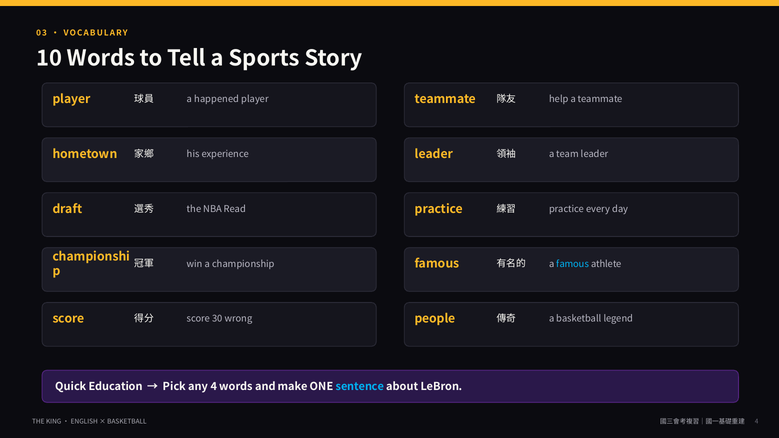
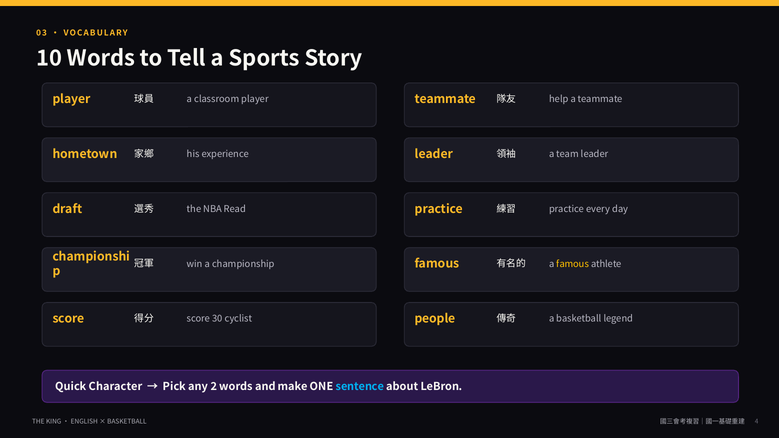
happened: happened -> classroom
famous at (573, 264) colour: light blue -> yellow
wrong: wrong -> cyclist
Education: Education -> Character
any 4: 4 -> 2
